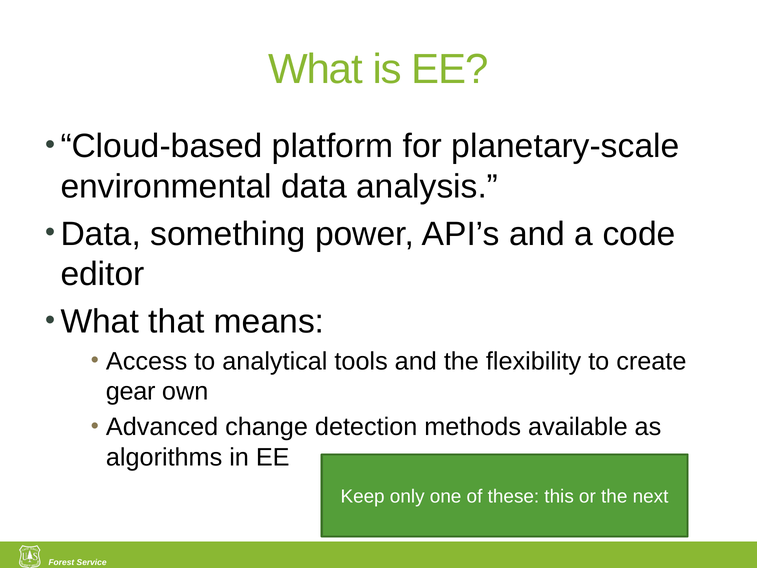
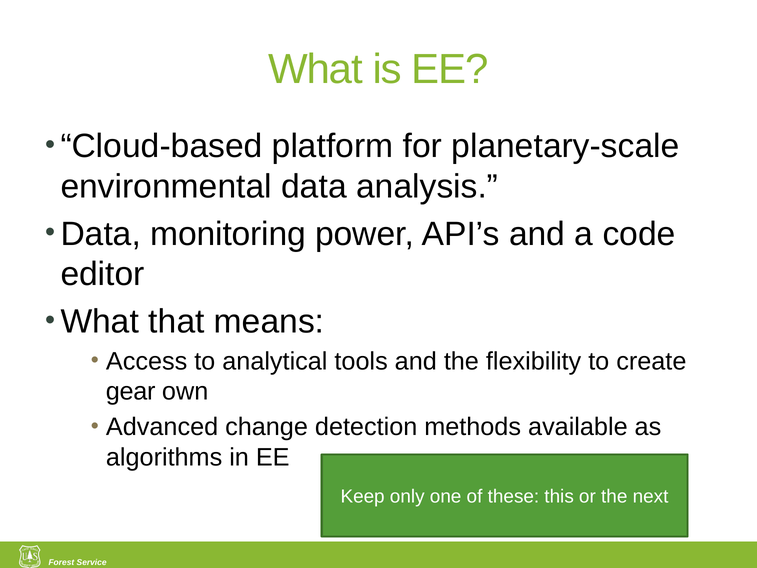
something: something -> monitoring
